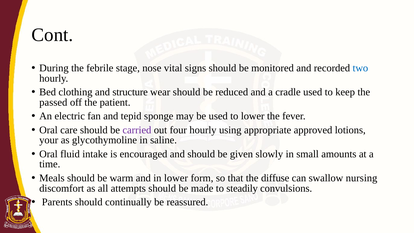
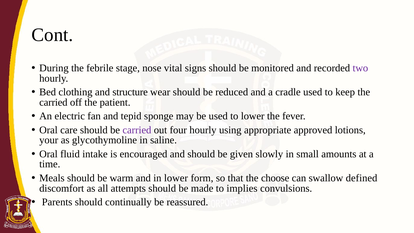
two colour: blue -> purple
passed at (53, 102): passed -> carried
diffuse: diffuse -> choose
nursing: nursing -> defined
steadily: steadily -> implies
